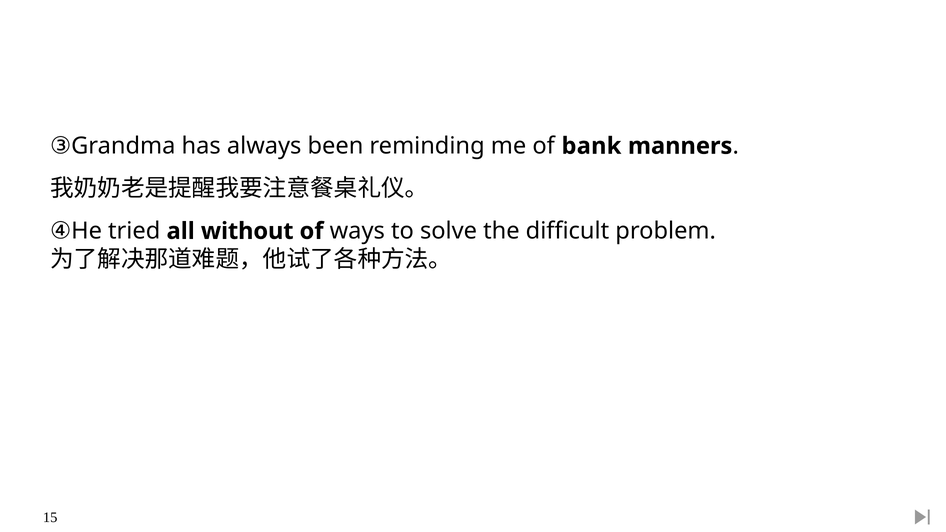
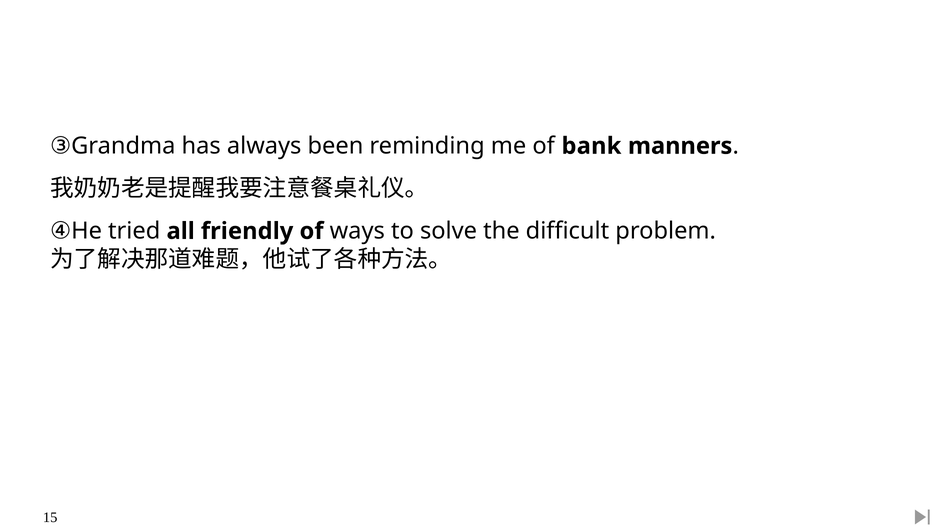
without: without -> friendly
